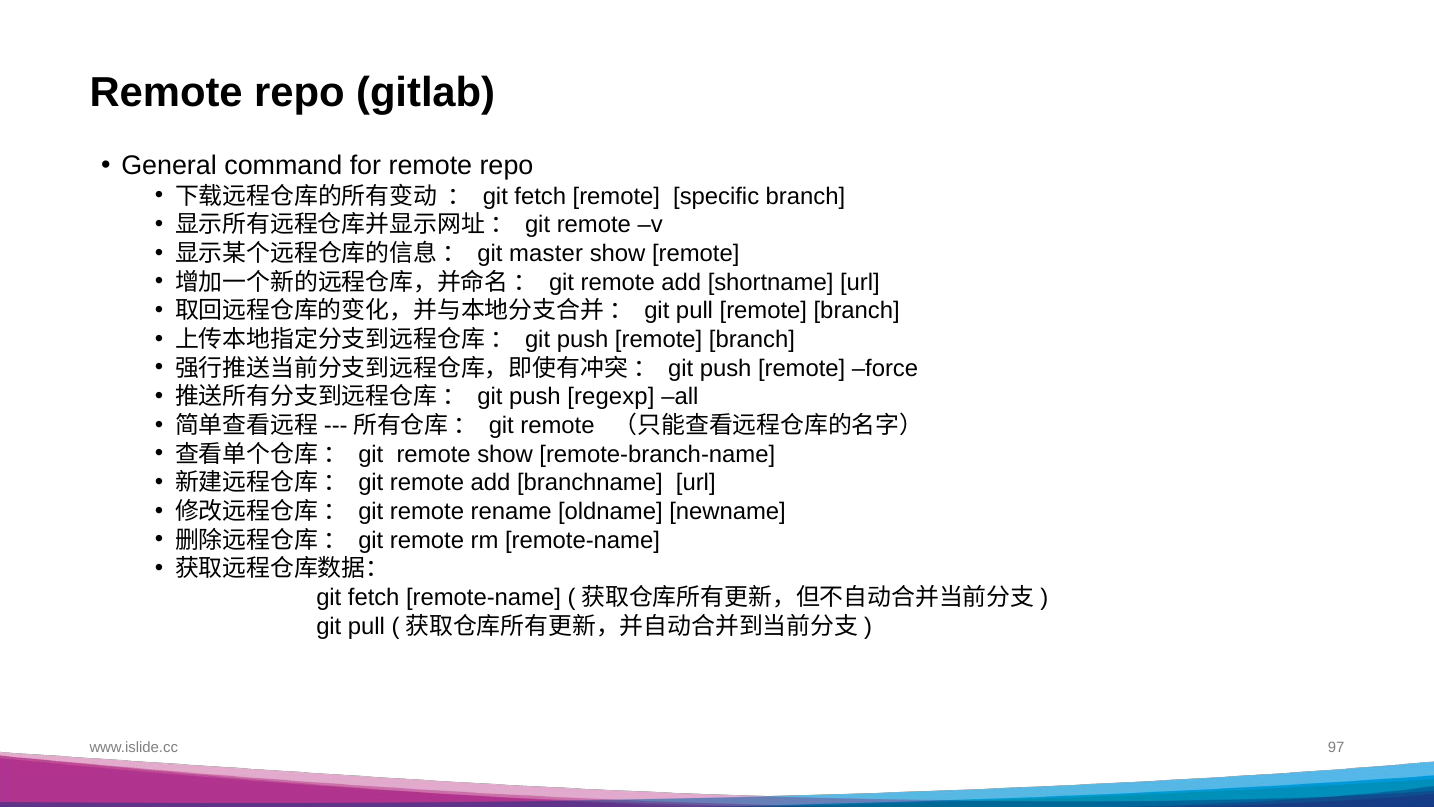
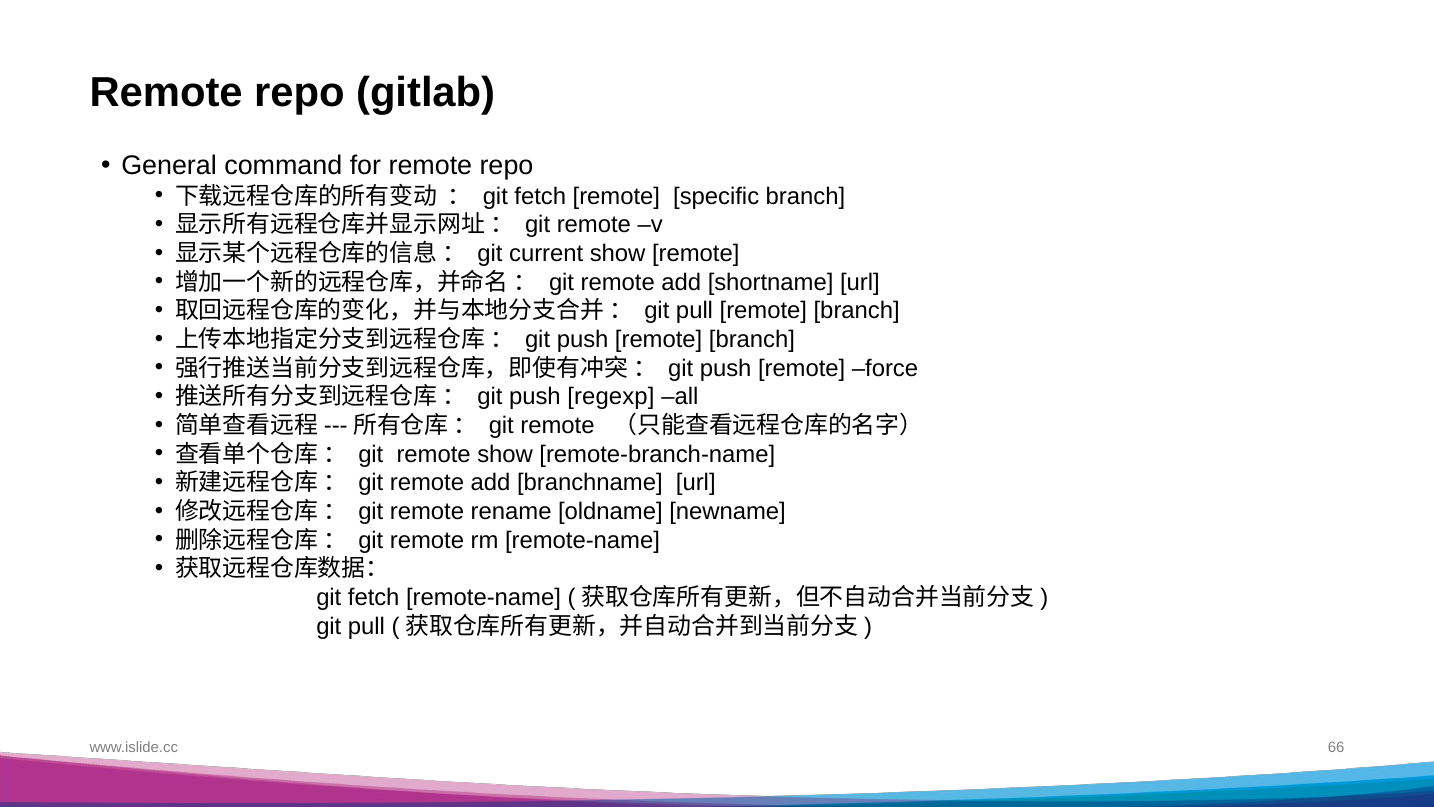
master: master -> current
97: 97 -> 66
